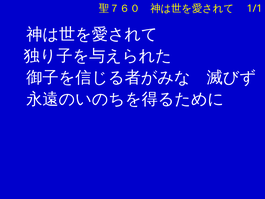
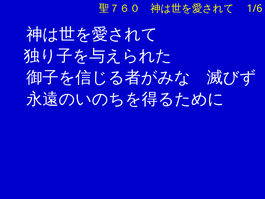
1/1: 1/1 -> 1/6
